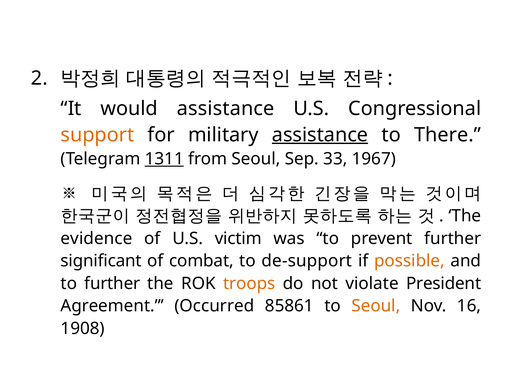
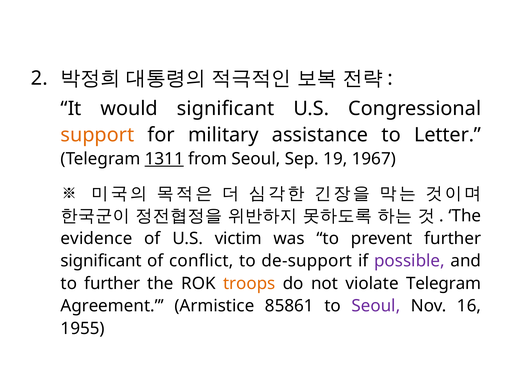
would assistance: assistance -> significant
assistance at (320, 135) underline: present -> none
There: There -> Letter
33: 33 -> 19
combat: combat -> conflict
possible colour: orange -> purple
violate President: President -> Telegram
Occurred: Occurred -> Armistice
Seoul at (376, 306) colour: orange -> purple
1908: 1908 -> 1955
